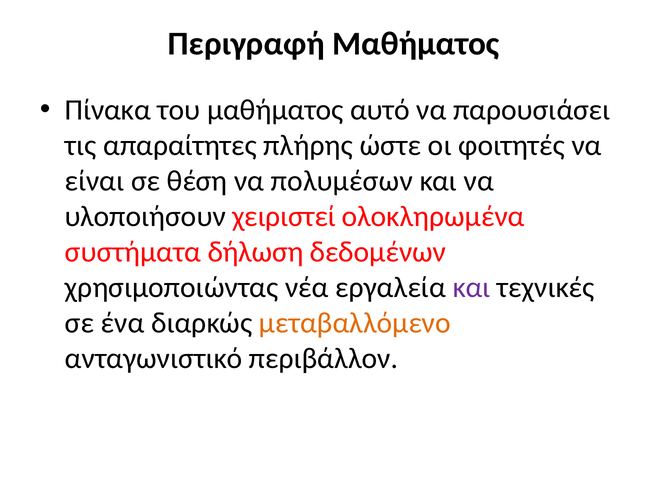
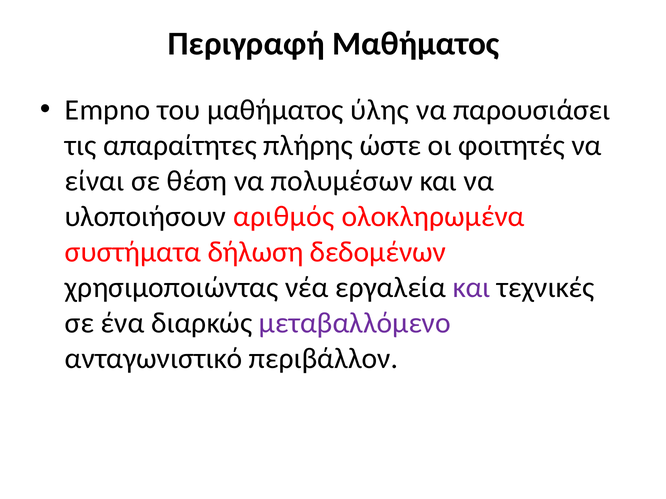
Πίνακα: Πίνακα -> Empno
αυτό: αυτό -> ύλης
χειριστεί: χειριστεί -> αριθμός
μεταβαλλόμενο colour: orange -> purple
